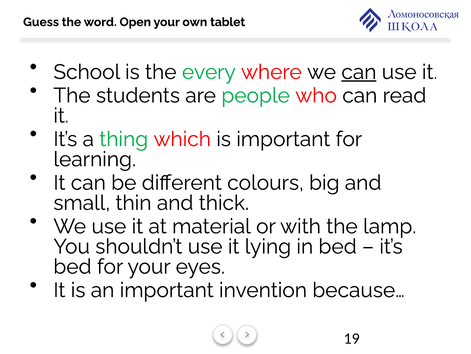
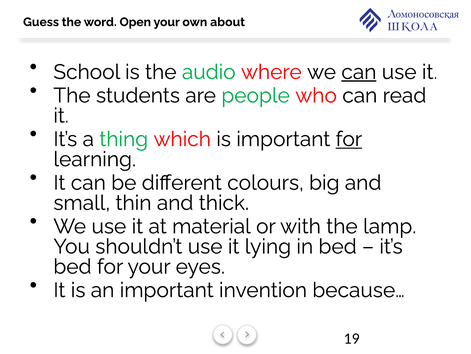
tablet: tablet -> about
every: every -> audio
for at (349, 139) underline: none -> present
